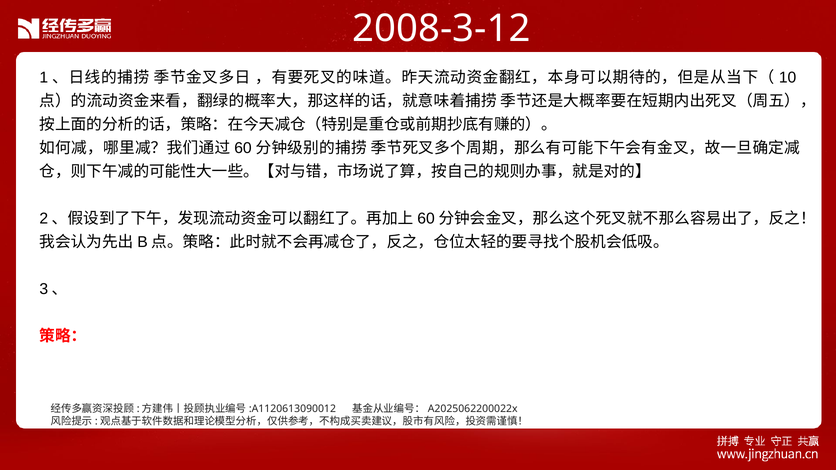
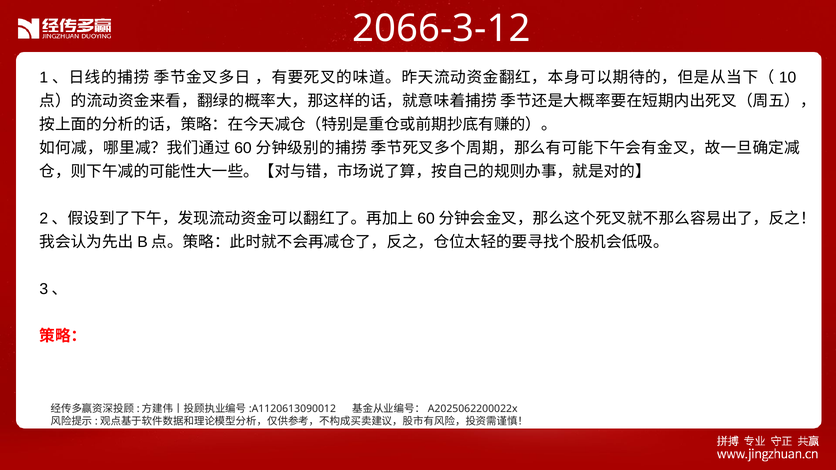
2008-3-12: 2008-3-12 -> 2066-3-12
